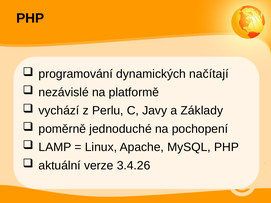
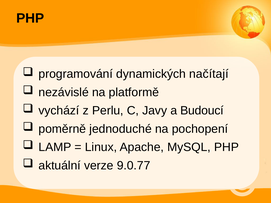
Základy: Základy -> Budoucí
3.4.26: 3.4.26 -> 9.0.77
